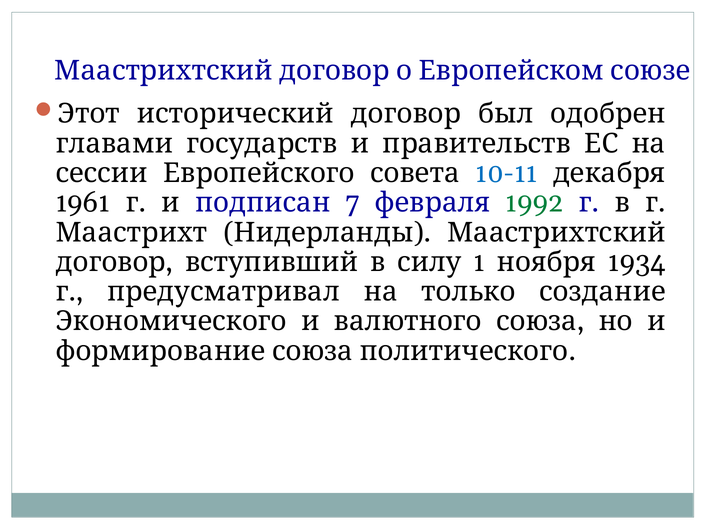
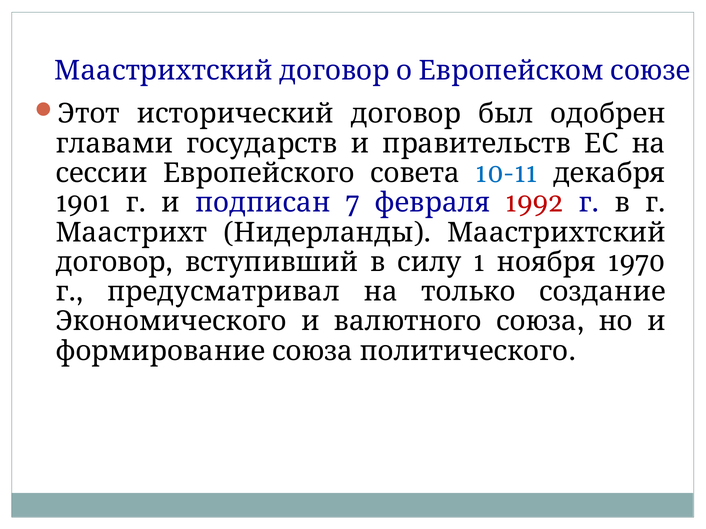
1961: 1961 -> 1901
1992 colour: green -> red
1934: 1934 -> 1970
